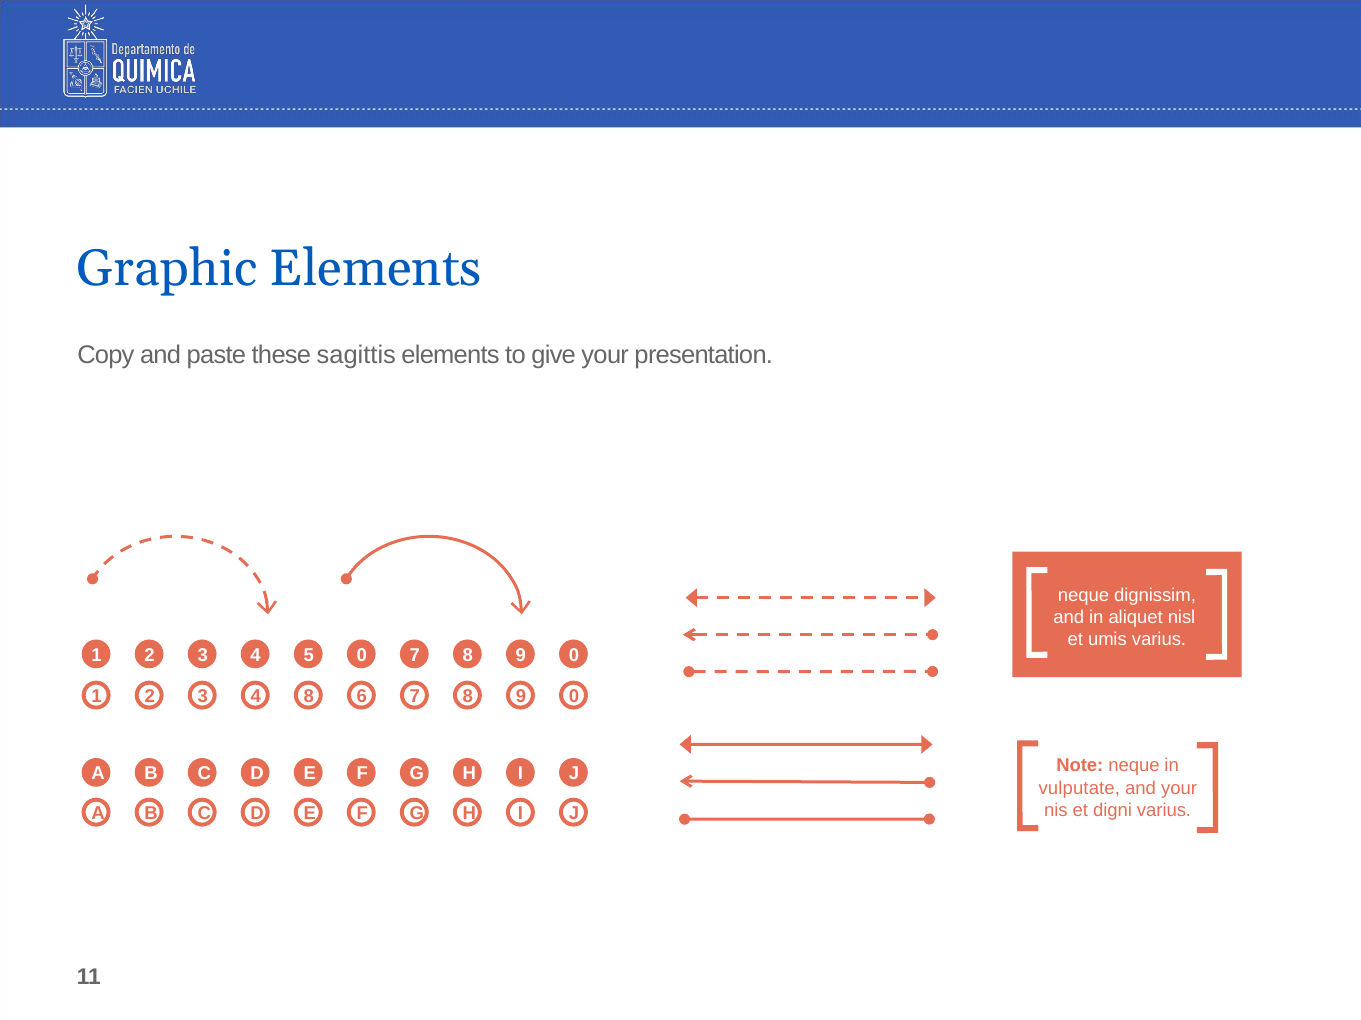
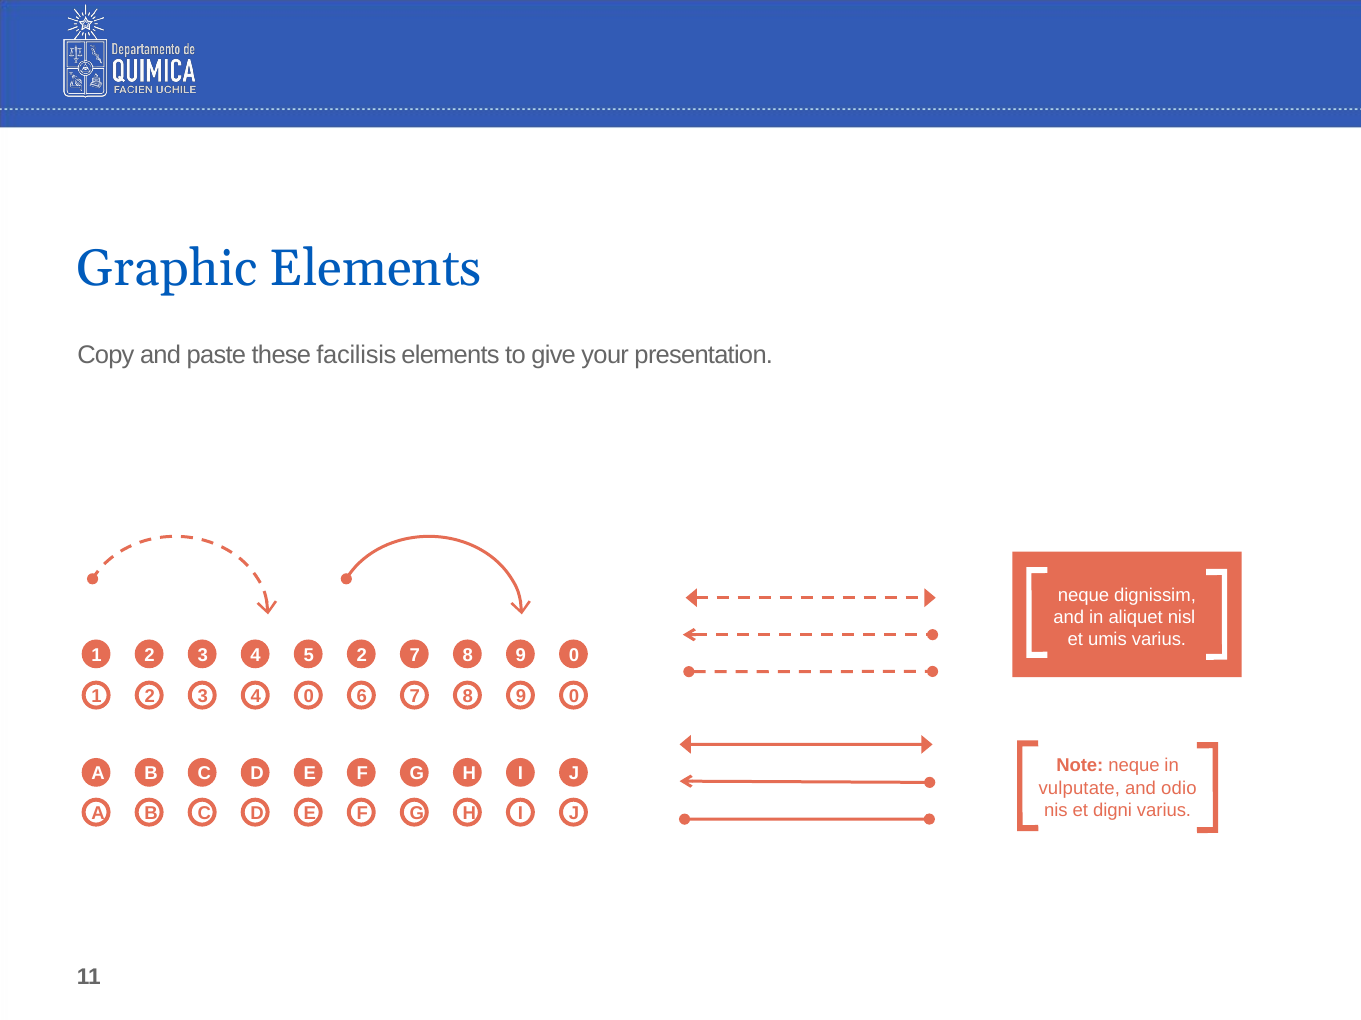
sagittis: sagittis -> facilisis
5 0: 0 -> 2
4 8: 8 -> 0
and your: your -> odio
